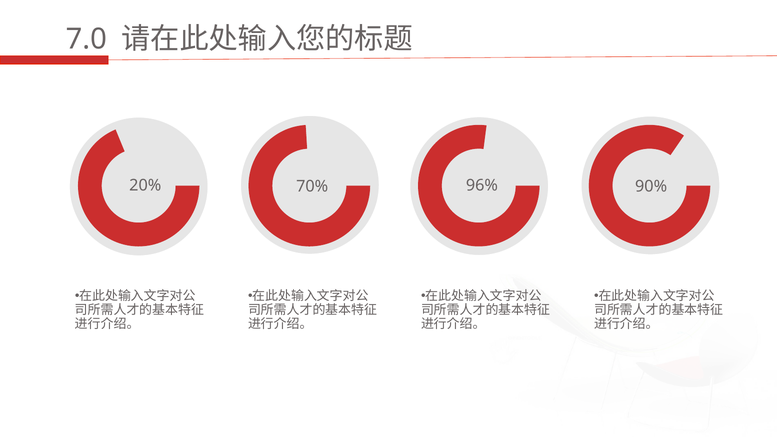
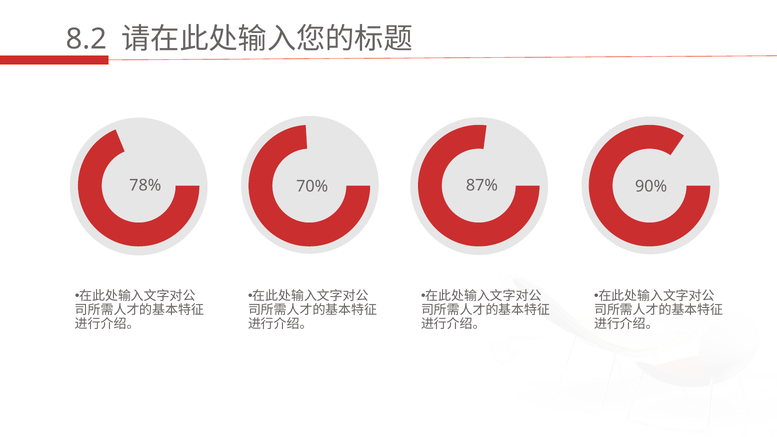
7.0: 7.0 -> 8.2
20%: 20% -> 78%
96%: 96% -> 87%
